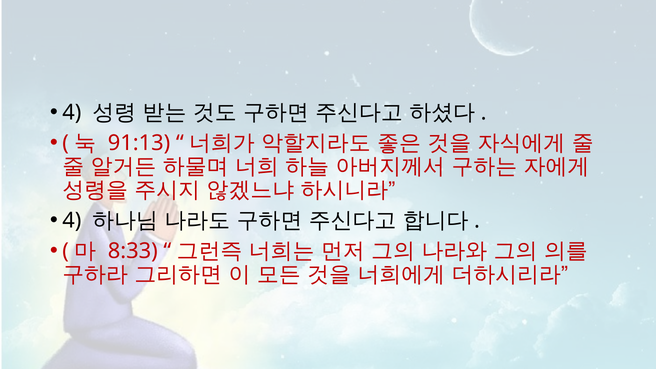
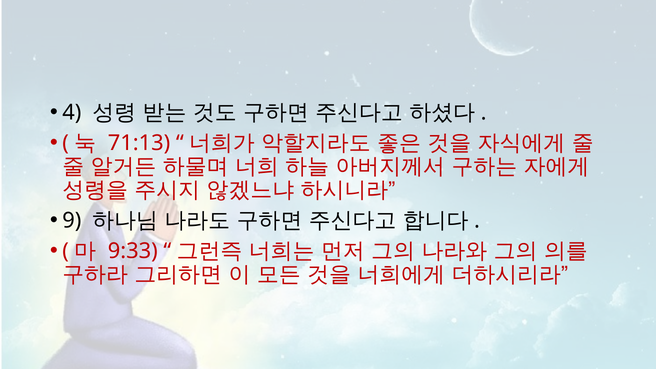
91:13: 91:13 -> 71:13
4 at (72, 221): 4 -> 9
8:33: 8:33 -> 9:33
